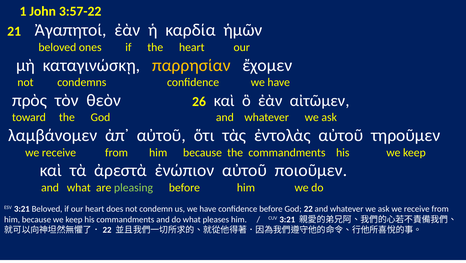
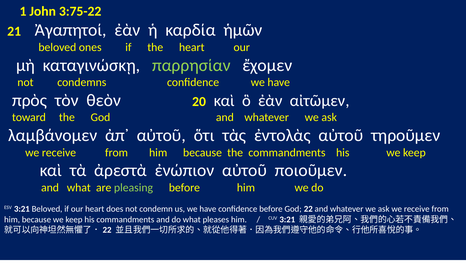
3:57-22: 3:57-22 -> 3:75-22
παρρησίαν colour: yellow -> light green
26: 26 -> 20
